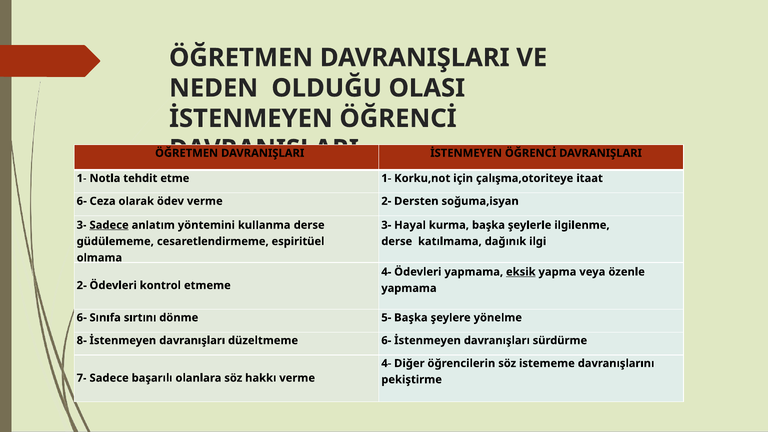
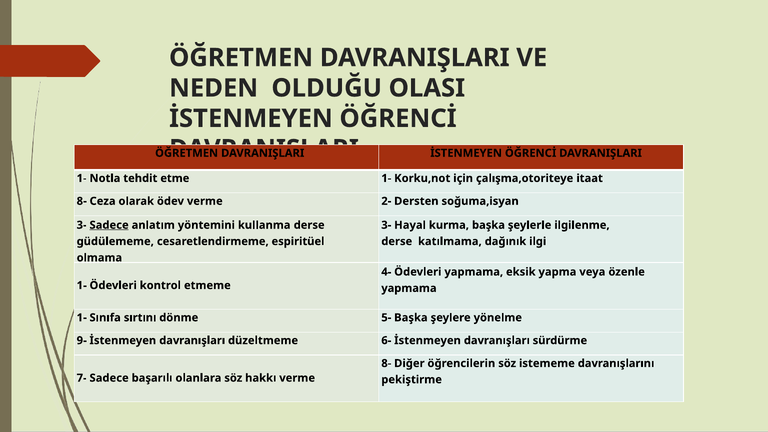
6- at (82, 201): 6- -> 8-
eksik underline: present -> none
2- at (82, 285): 2- -> 1-
6- at (82, 318): 6- -> 1-
8-: 8- -> 9-
4- at (386, 363): 4- -> 8-
